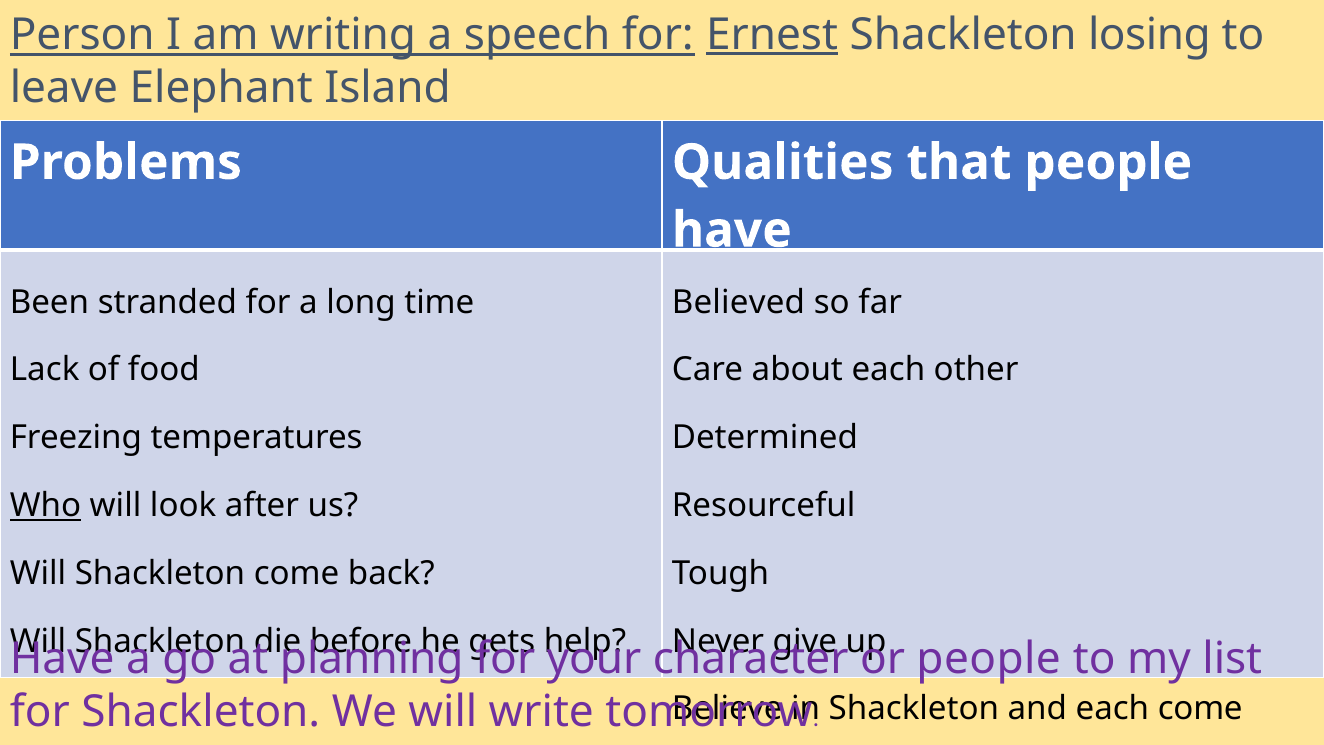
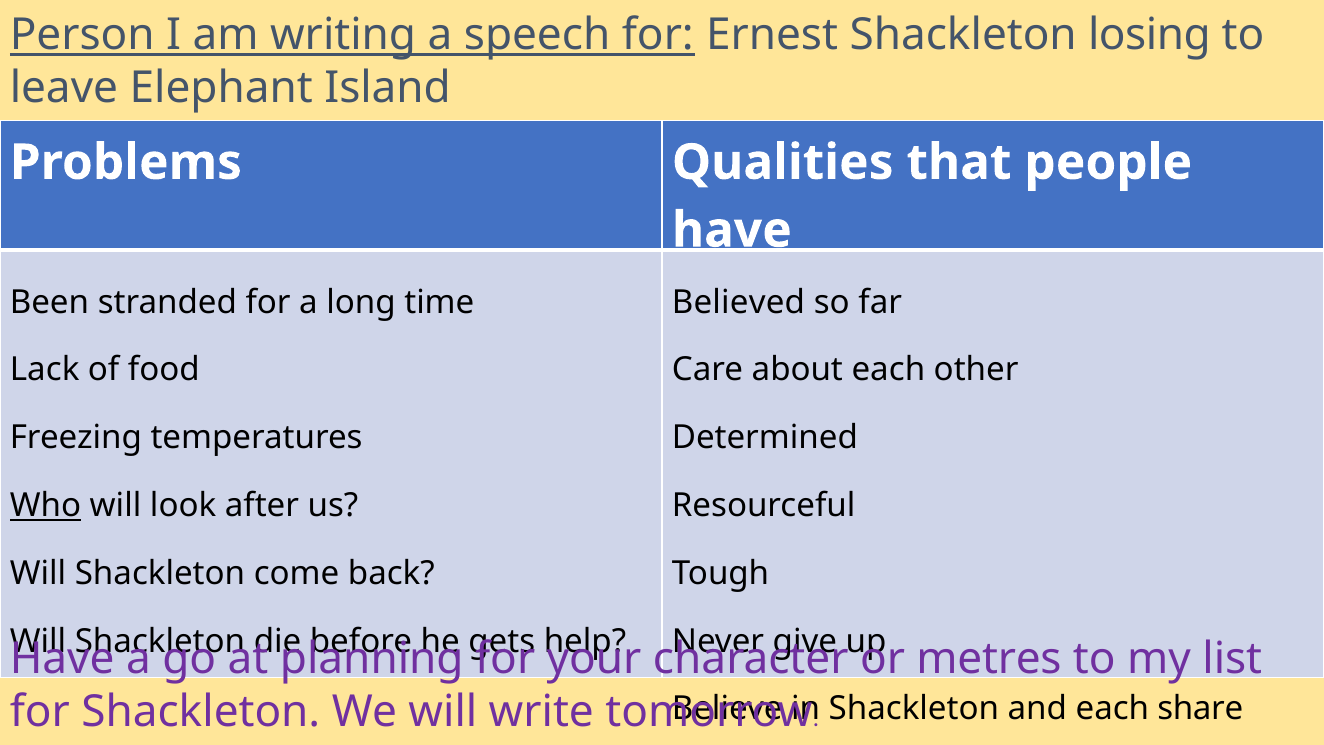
Ernest underline: present -> none
people at (989, 658): people -> metres
each come: come -> share
